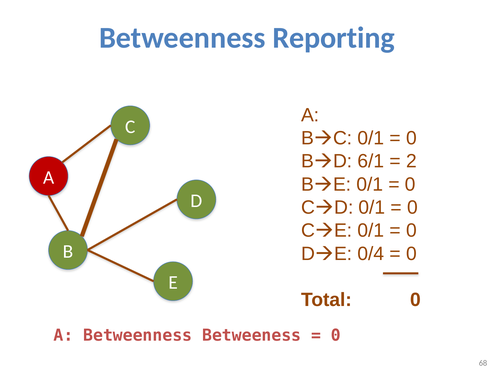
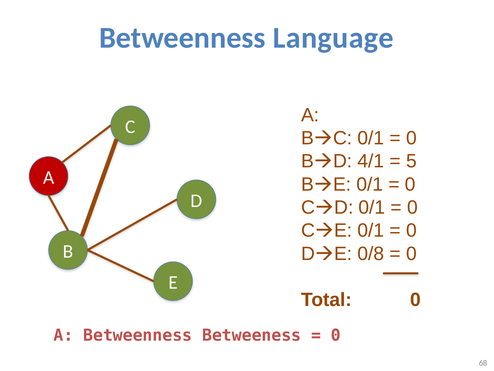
Reporting: Reporting -> Language
6/1: 6/1 -> 4/1
2: 2 -> 5
0/4: 0/4 -> 0/8
